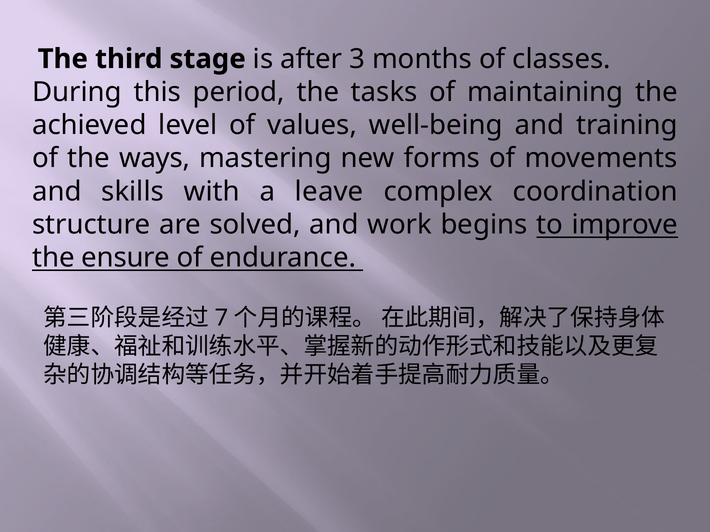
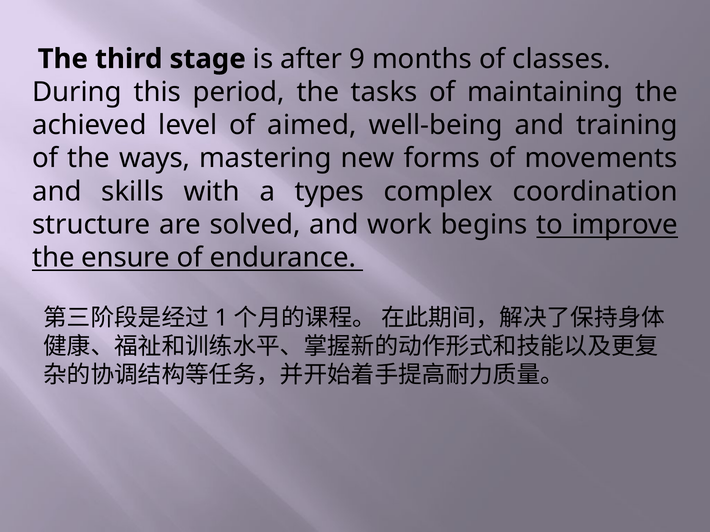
3: 3 -> 9
values: values -> aimed
leave: leave -> types
7: 7 -> 1
